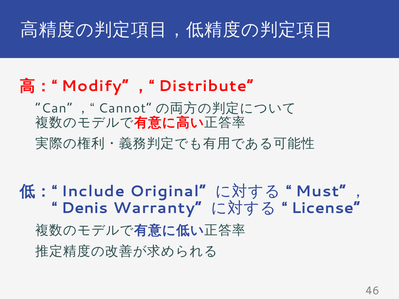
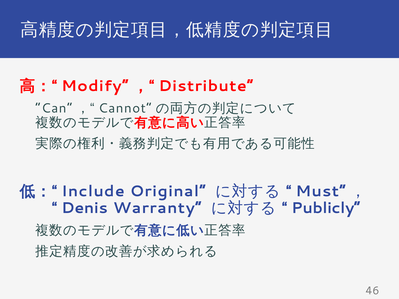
License: License -> Publicly
